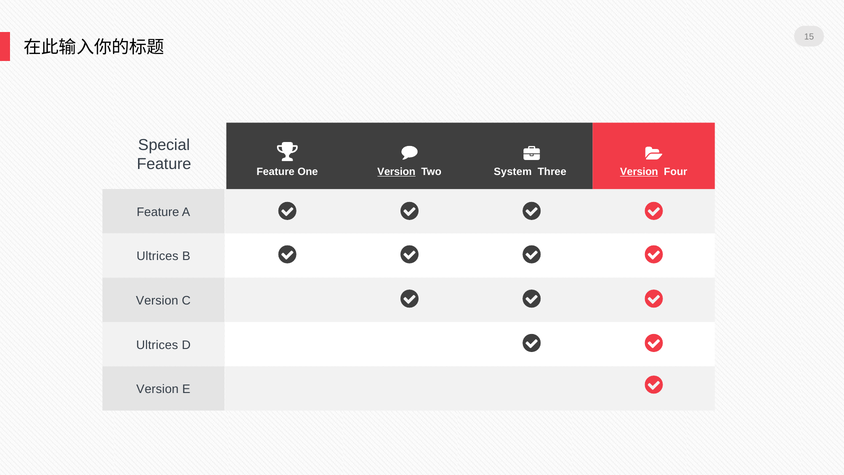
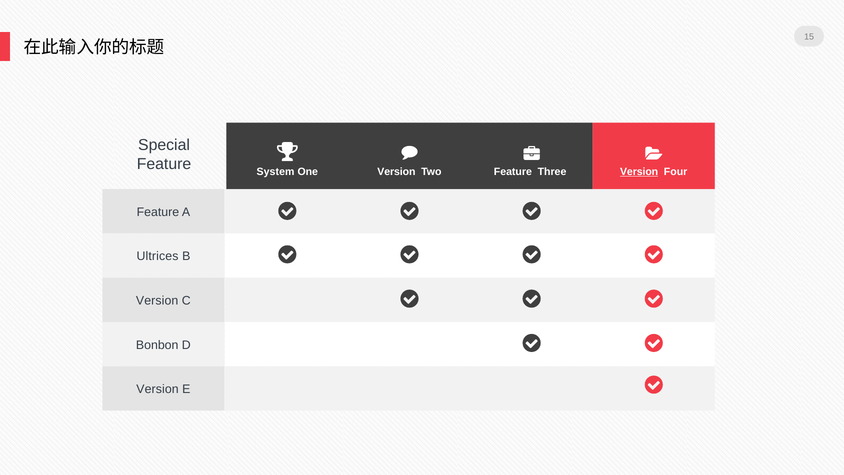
Feature System: System -> Feature
Feature at (276, 172): Feature -> System
Version at (396, 172) underline: present -> none
Ultrices at (157, 345): Ultrices -> Bonbon
